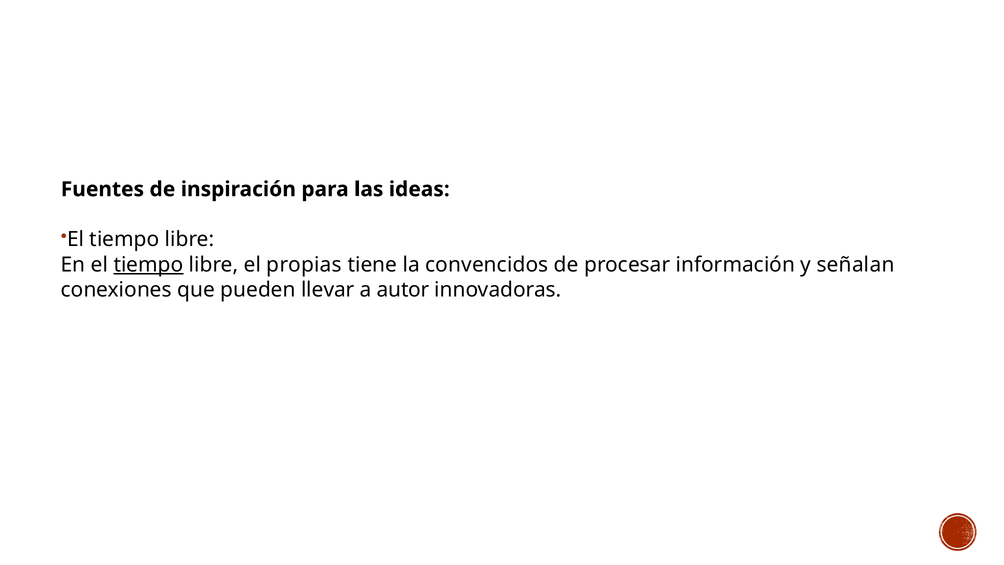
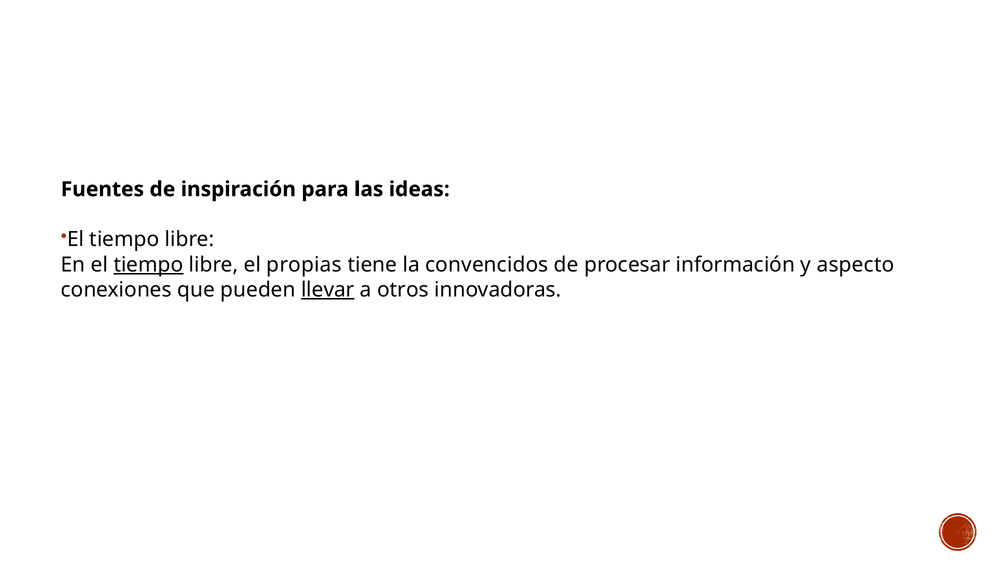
señalan: señalan -> aspecto
llevar underline: none -> present
autor: autor -> otros
